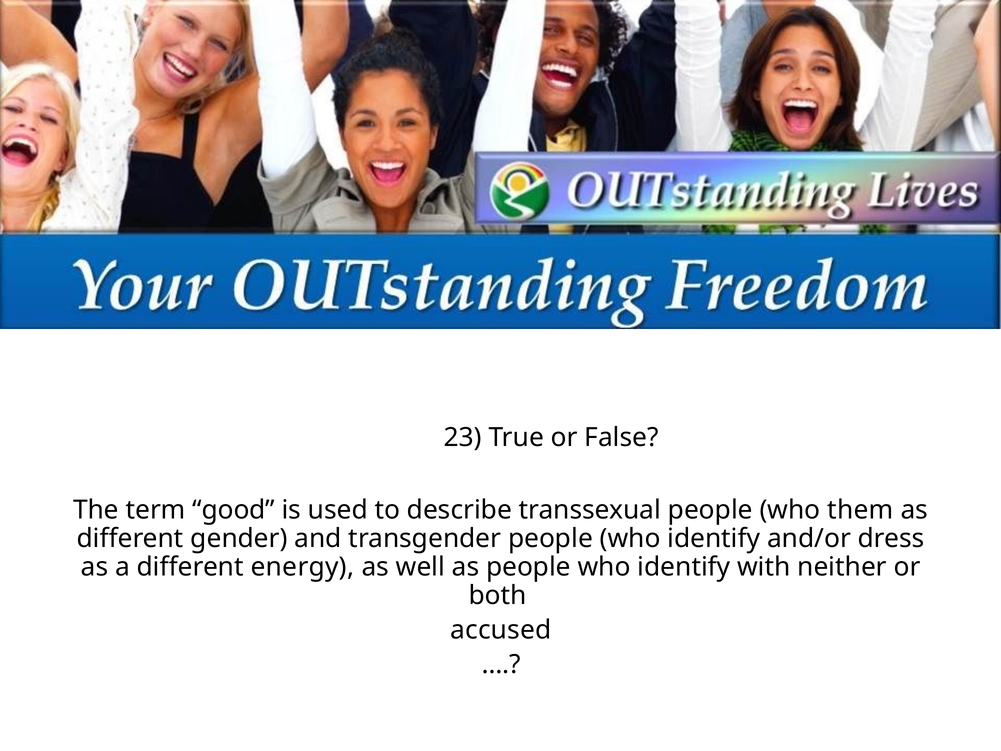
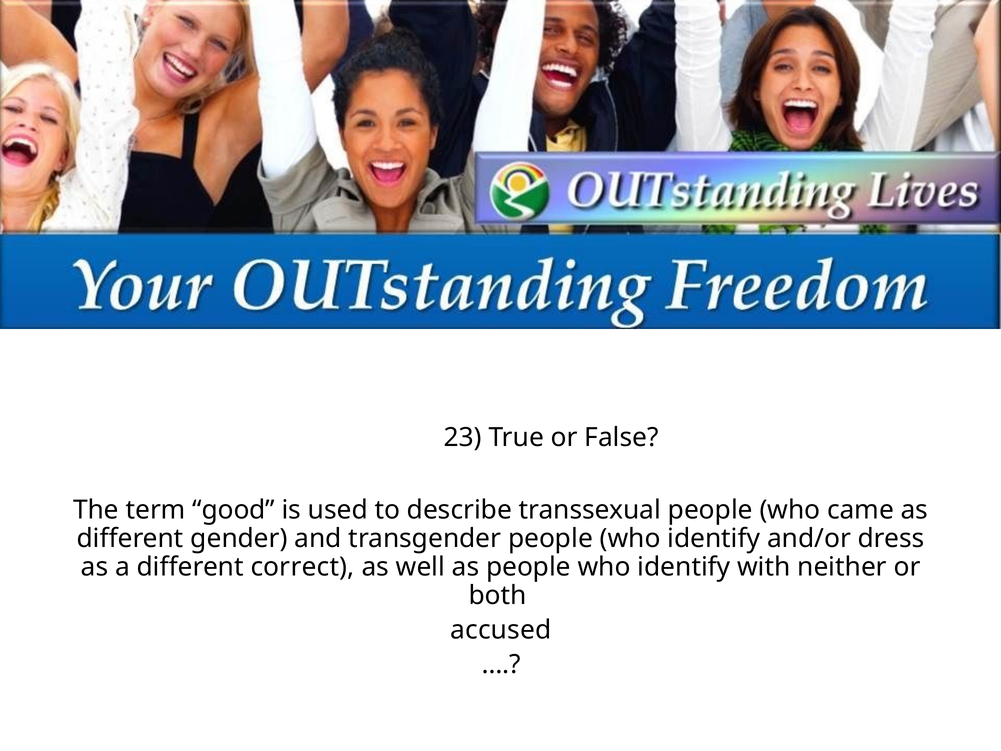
them: them -> came
energy: energy -> correct
